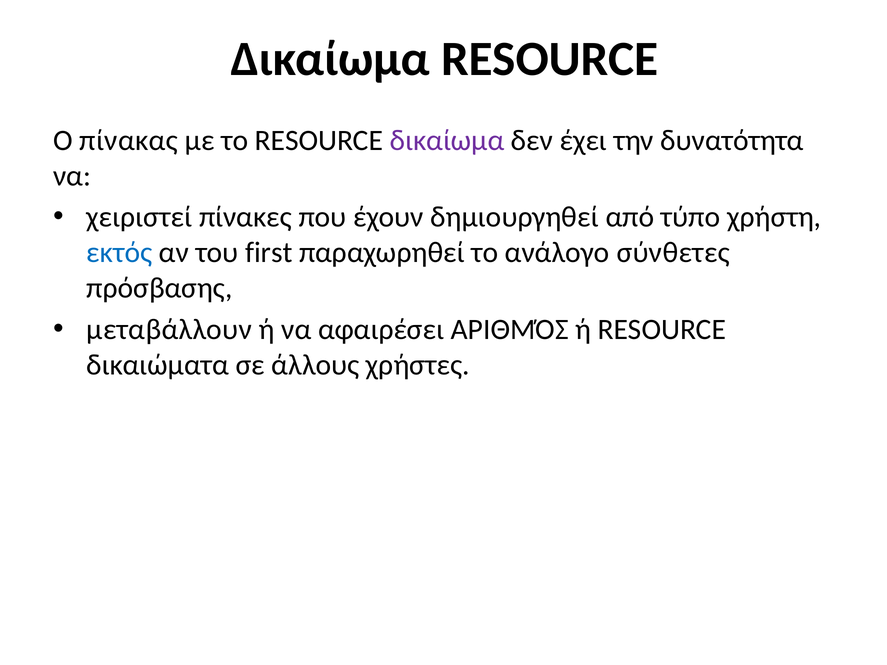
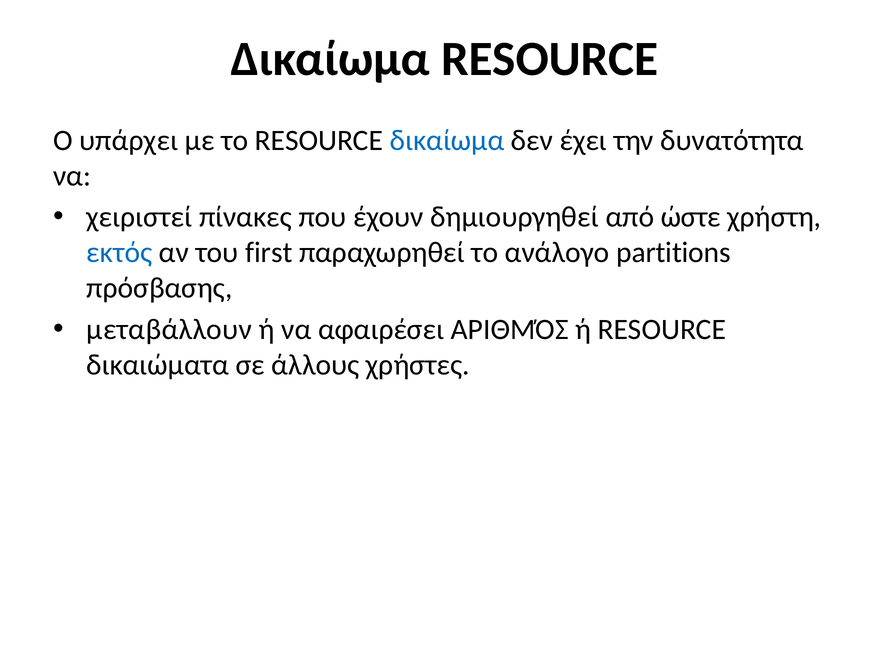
πίνακας: πίνακας -> υπάρχει
δικαίωμα at (447, 140) colour: purple -> blue
τύπο: τύπο -> ώστε
σύνθετες: σύνθετες -> partitions
